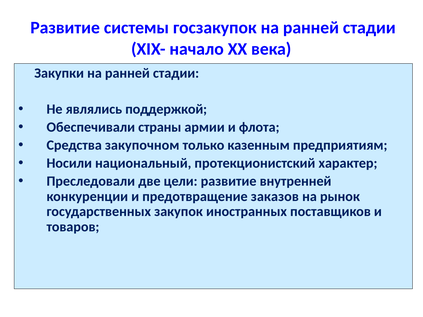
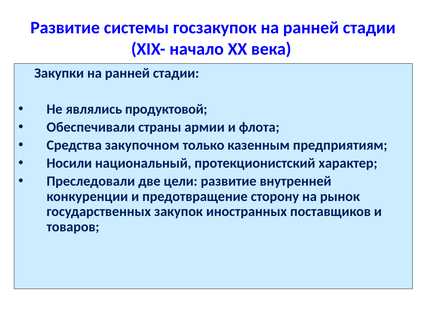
поддержкой: поддержкой -> продуктовой
заказов: заказов -> сторону
